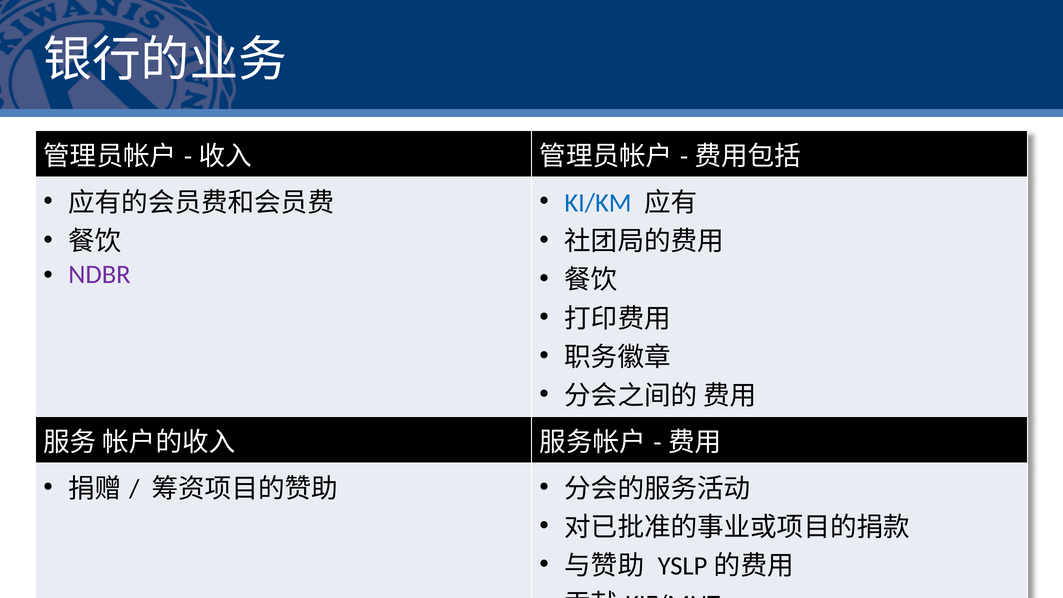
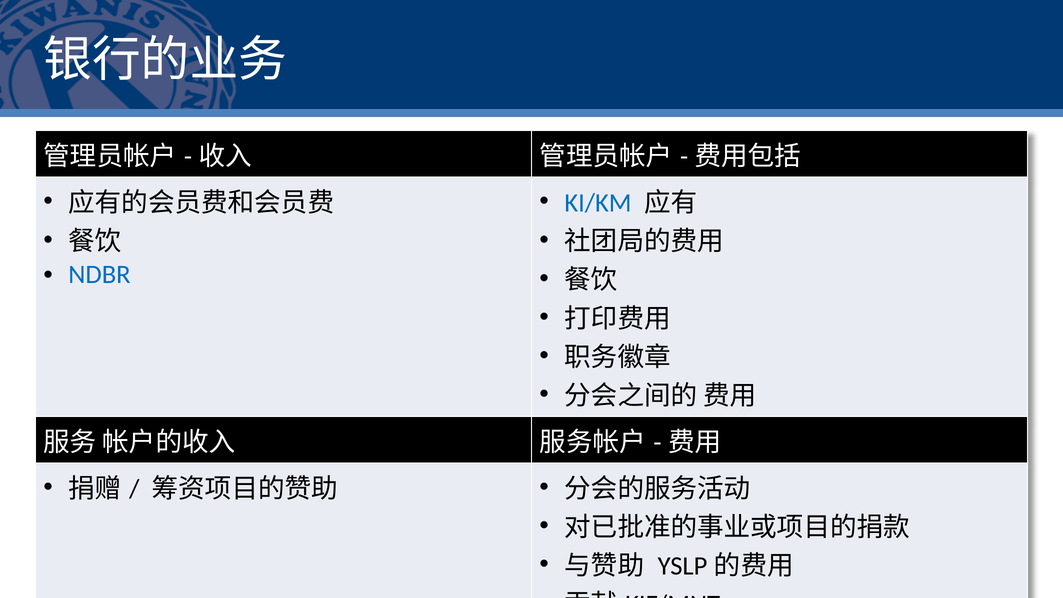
NDBR colour: purple -> blue
